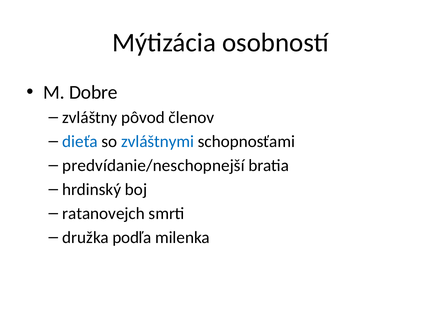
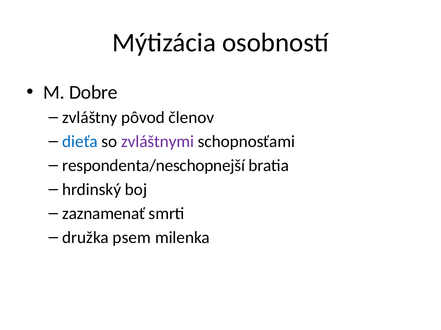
zvláštnymi colour: blue -> purple
predvídanie/neschopnejší: predvídanie/neschopnejší -> respondenta/neschopnejší
ratanovejch: ratanovejch -> zaznamenať
podľa: podľa -> psem
